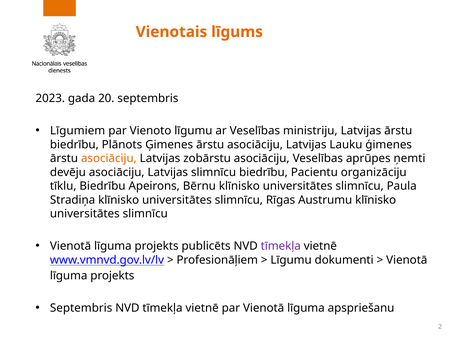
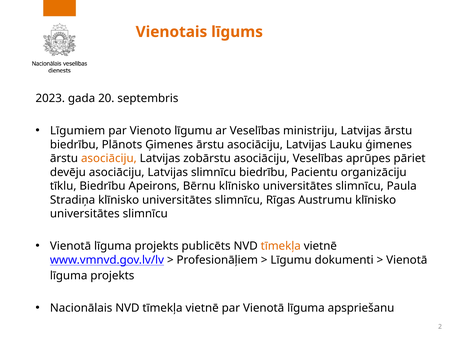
ņemti: ņemti -> pāriet
tīmekļa at (281, 246) colour: purple -> orange
Septembris at (81, 308): Septembris -> Nacionālais
